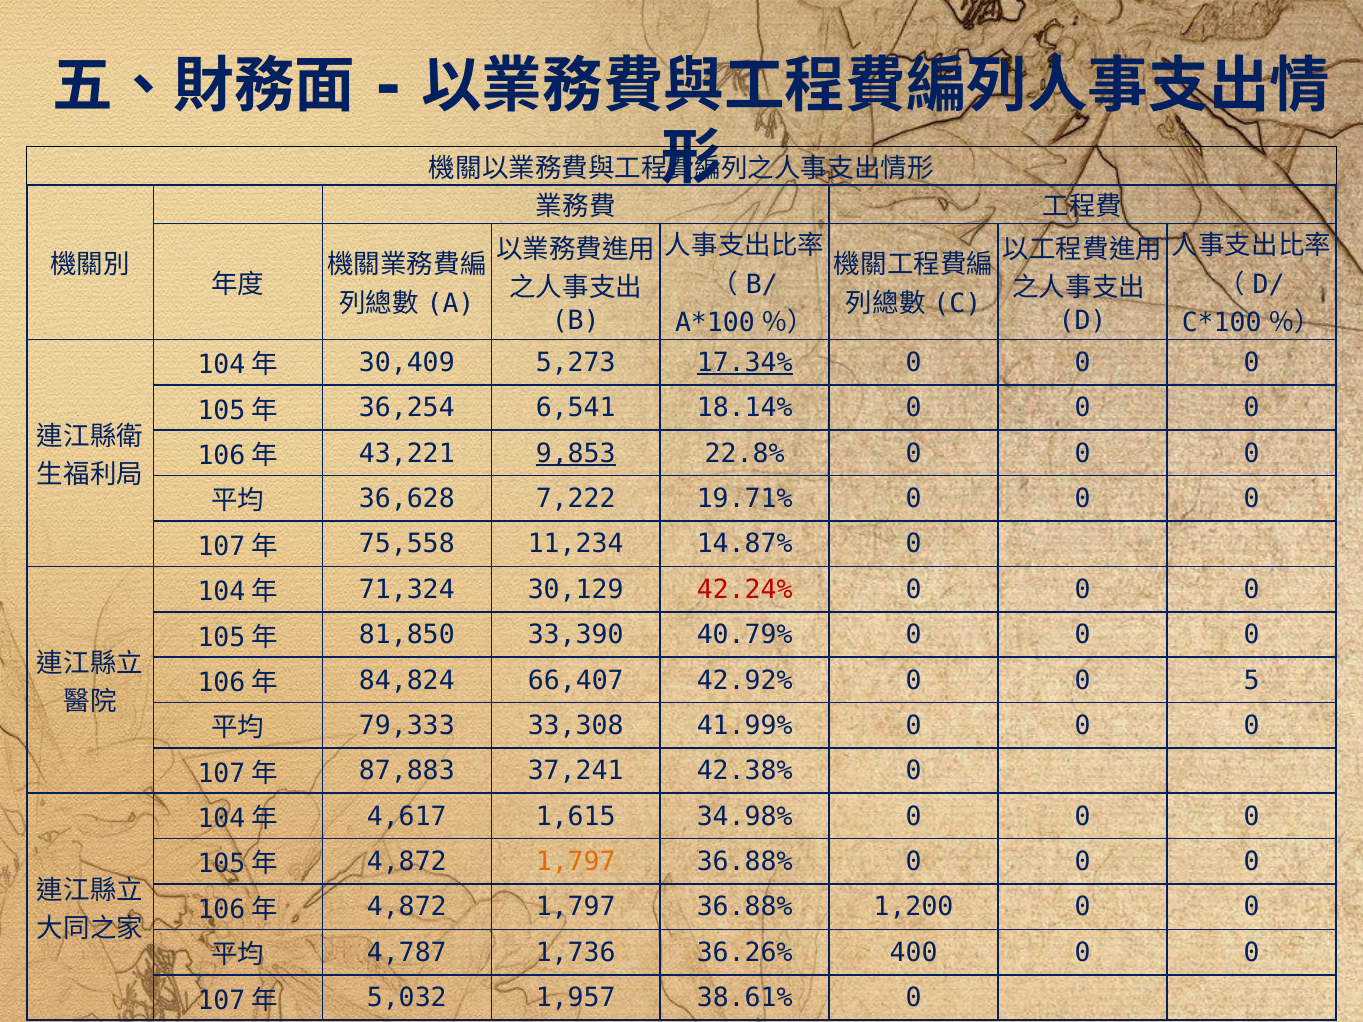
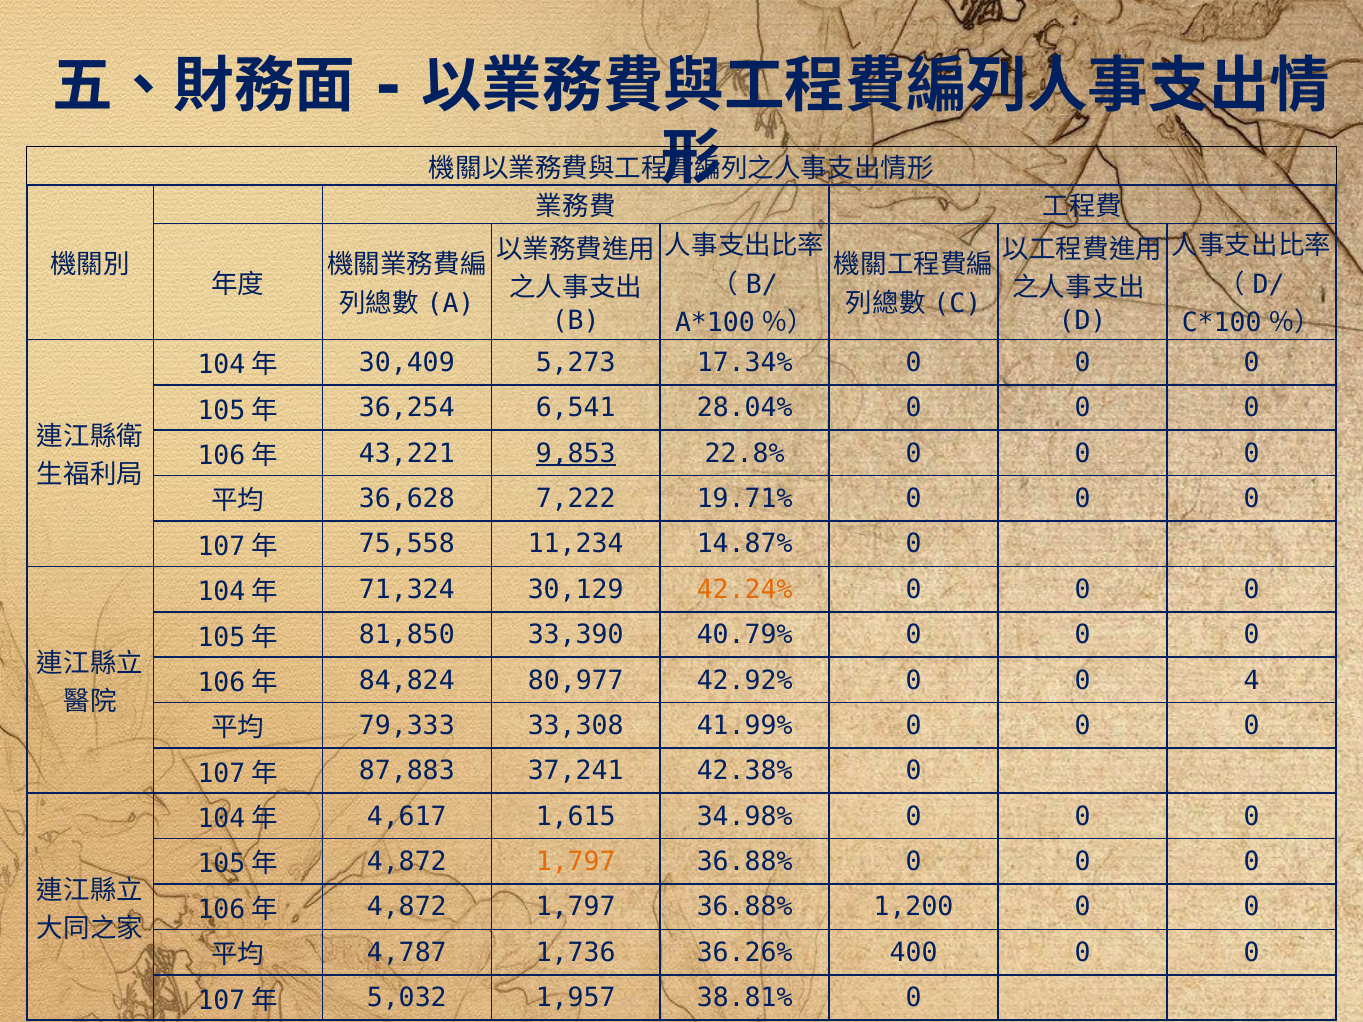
17.34% underline: present -> none
18.14%: 18.14% -> 28.04%
42.24% colour: red -> orange
66,407: 66,407 -> 80,977
5: 5 -> 4
38.61%: 38.61% -> 38.81%
